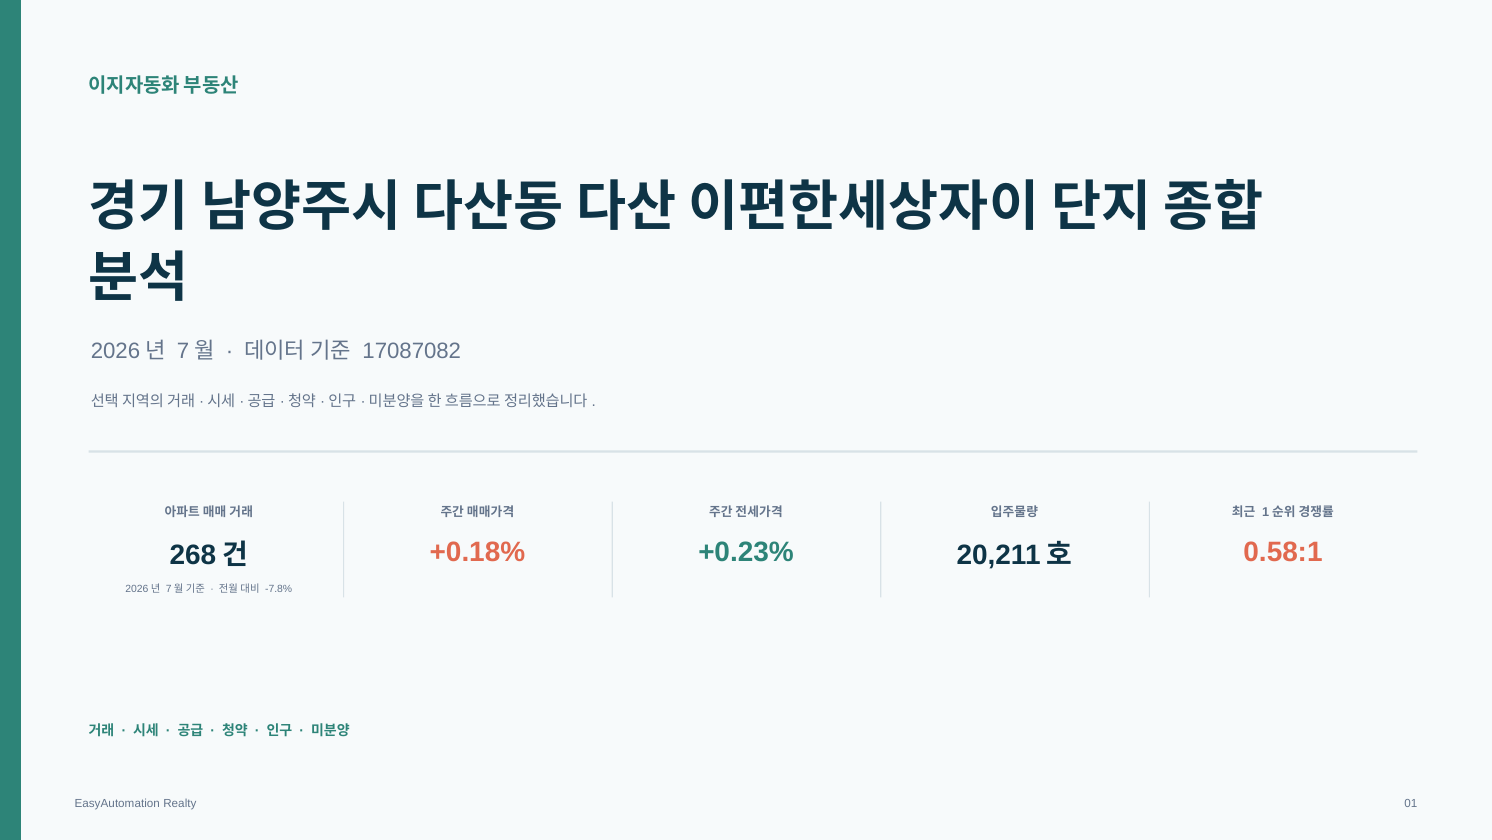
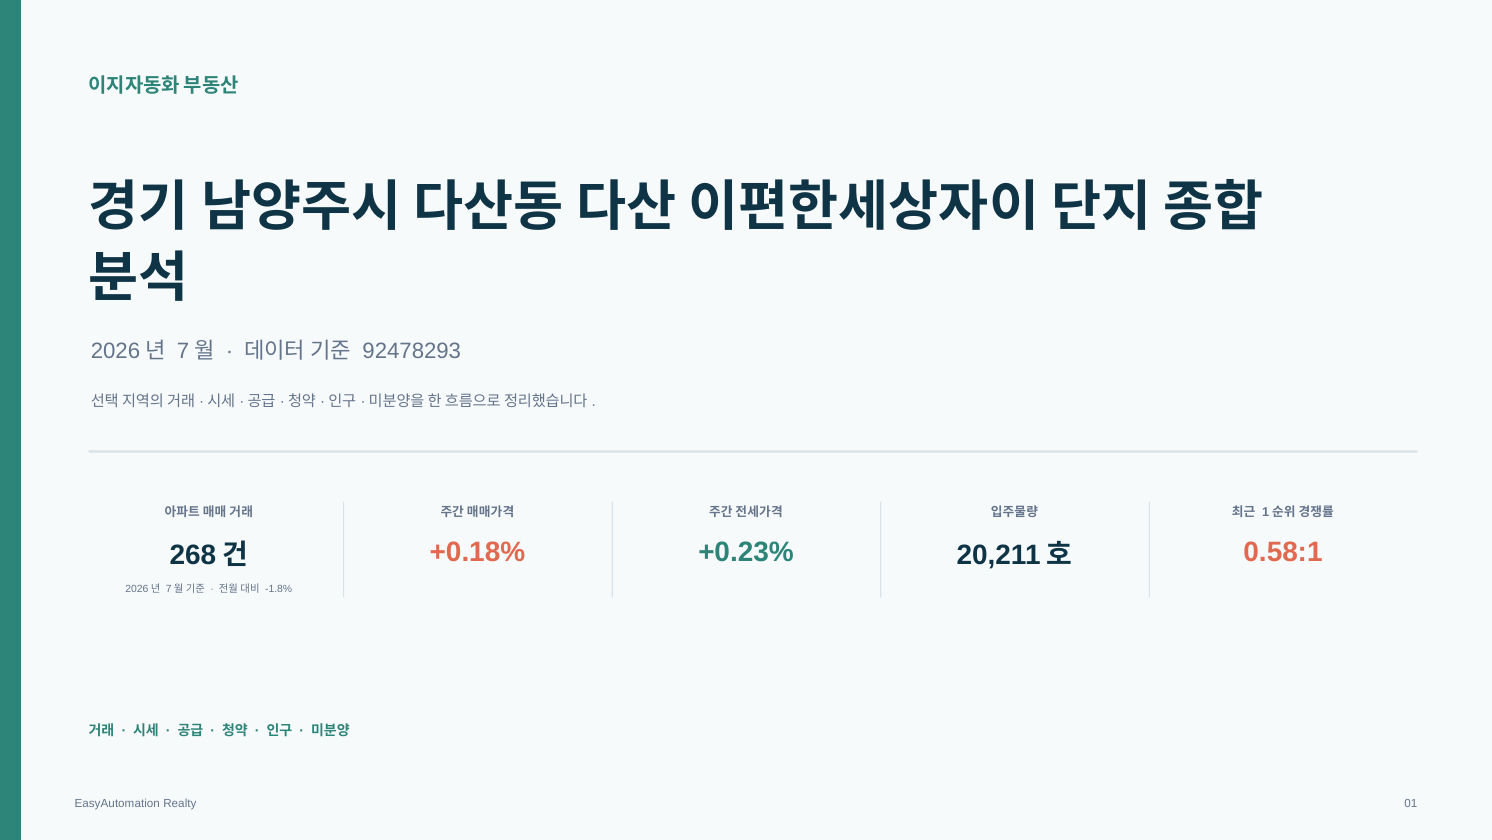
17087082: 17087082 -> 92478293
-7.8%: -7.8% -> -1.8%
